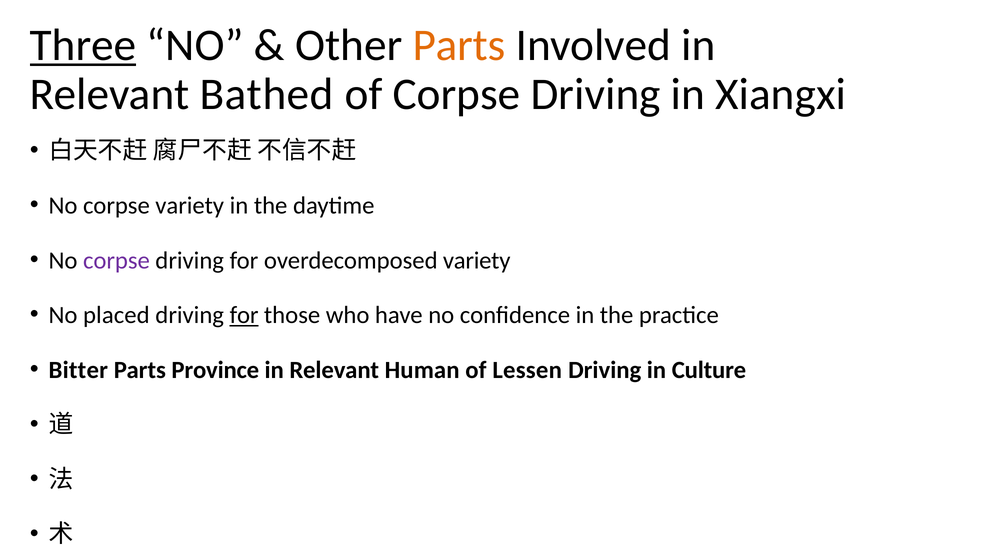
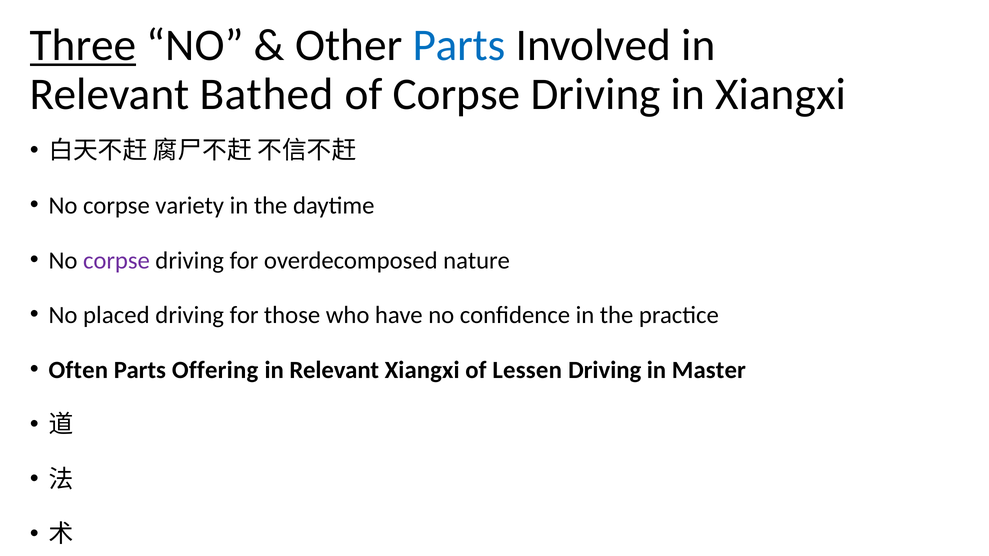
Parts at (459, 45) colour: orange -> blue
overdecomposed variety: variety -> nature
for at (244, 315) underline: present -> none
Bitter: Bitter -> Often
Province: Province -> Offering
Relevant Human: Human -> Xiangxi
Culture: Culture -> Master
